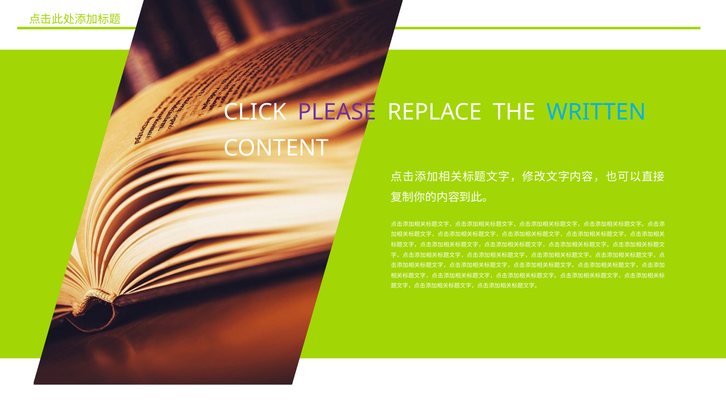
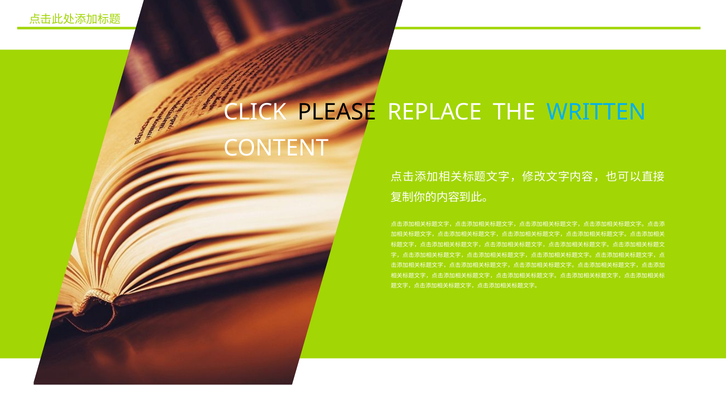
PLEASE colour: purple -> black
